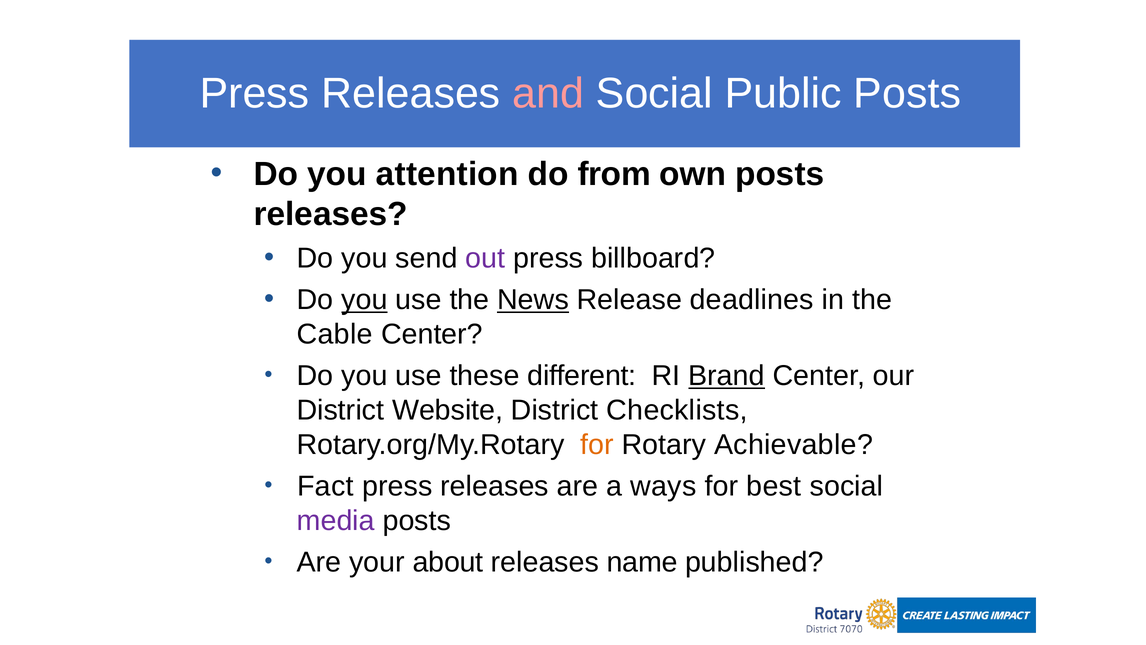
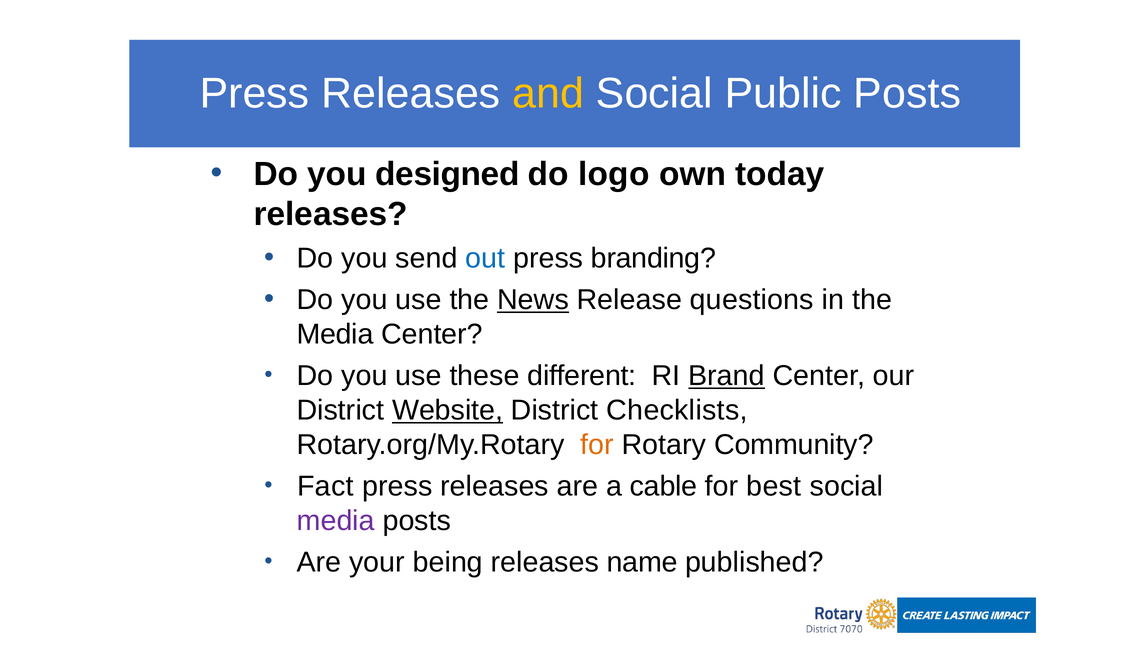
and colour: pink -> yellow
attention: attention -> designed
from: from -> logo
own posts: posts -> today
out colour: purple -> blue
billboard: billboard -> branding
you at (364, 300) underline: present -> none
deadlines: deadlines -> questions
Cable at (335, 334): Cable -> Media
Website underline: none -> present
Achievable: Achievable -> Community
ways: ways -> cable
about: about -> being
